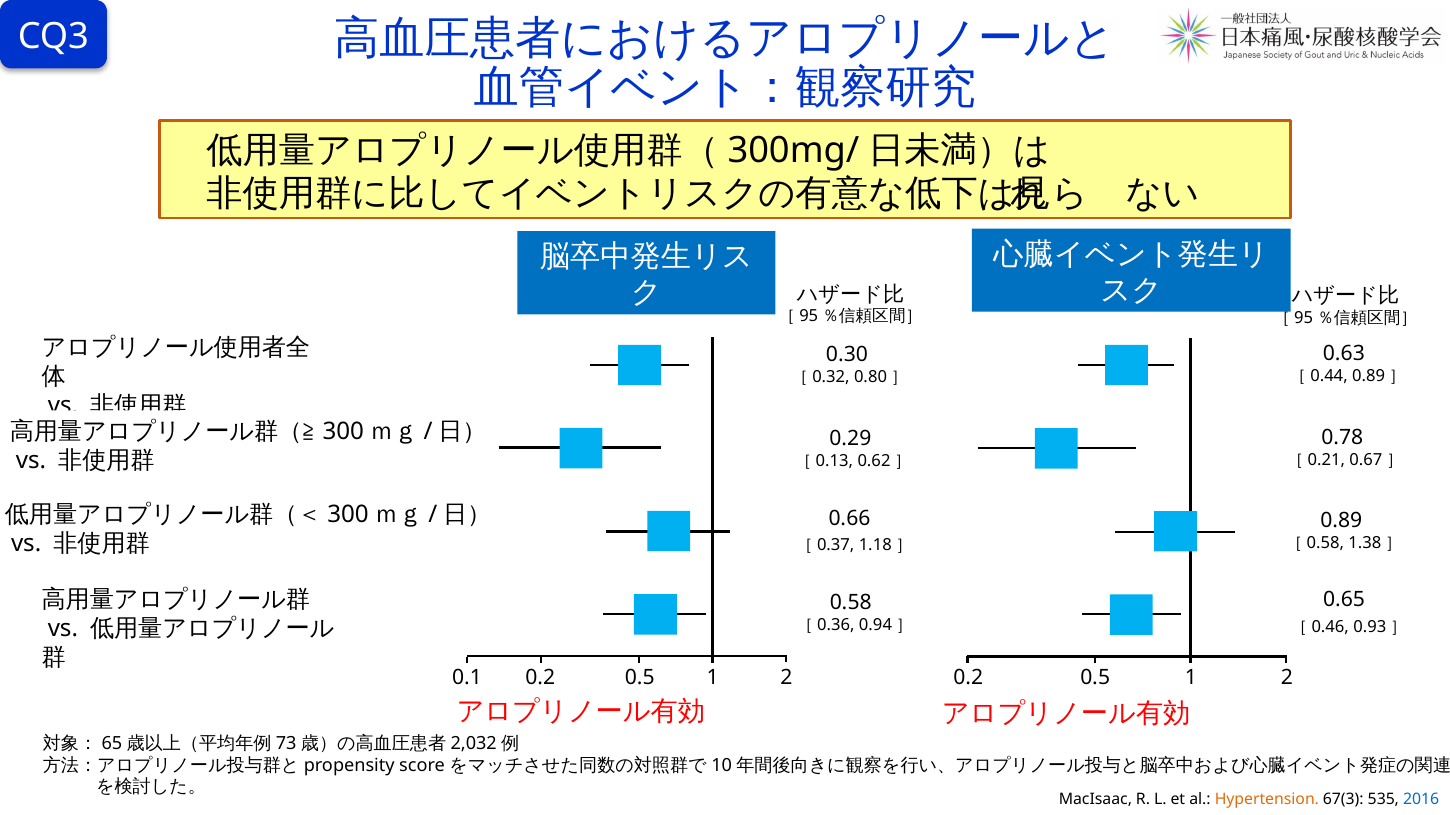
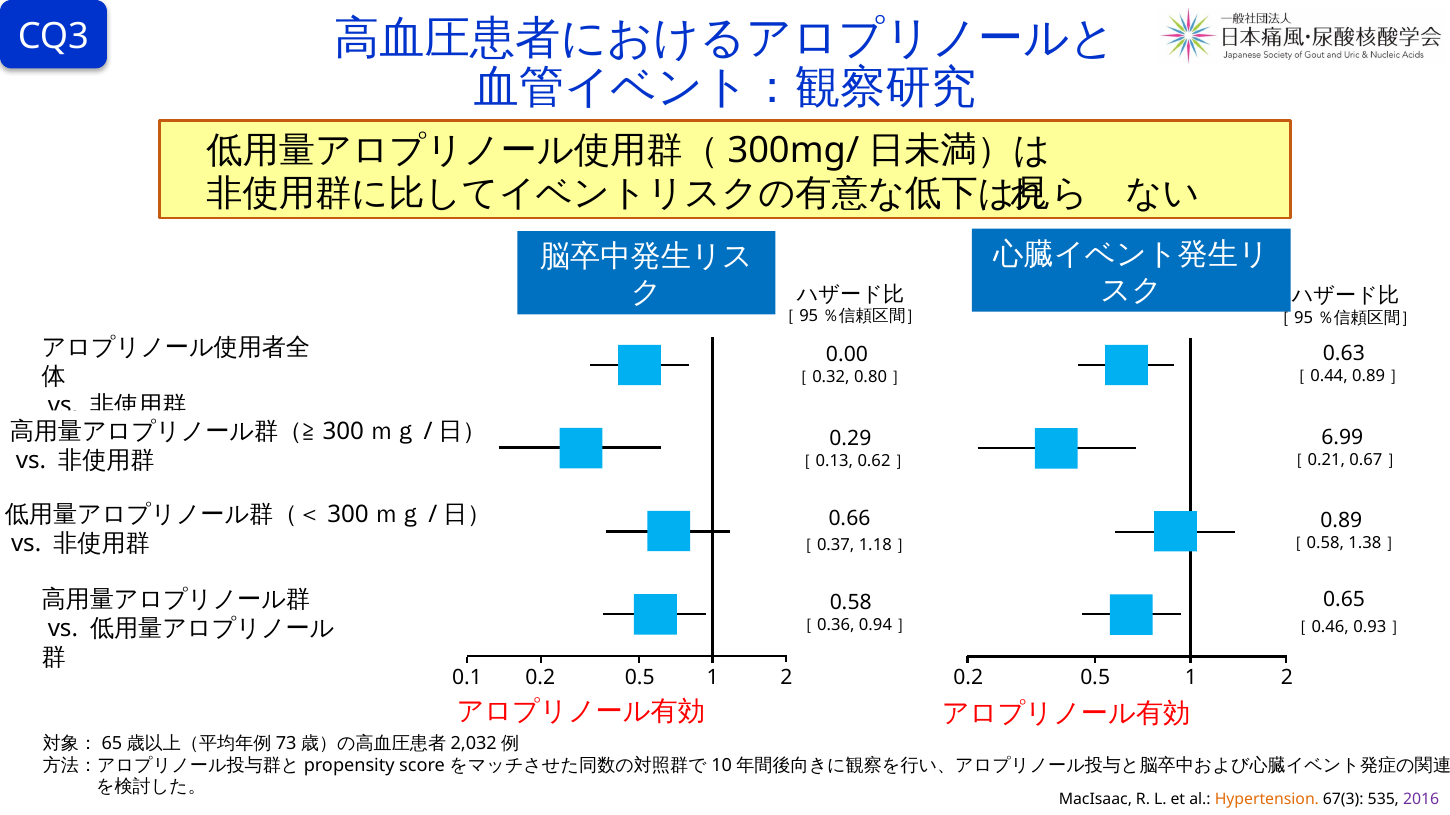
0.30: 0.30 -> 0.00
0.78: 0.78 -> 6.99
2016 colour: blue -> purple
